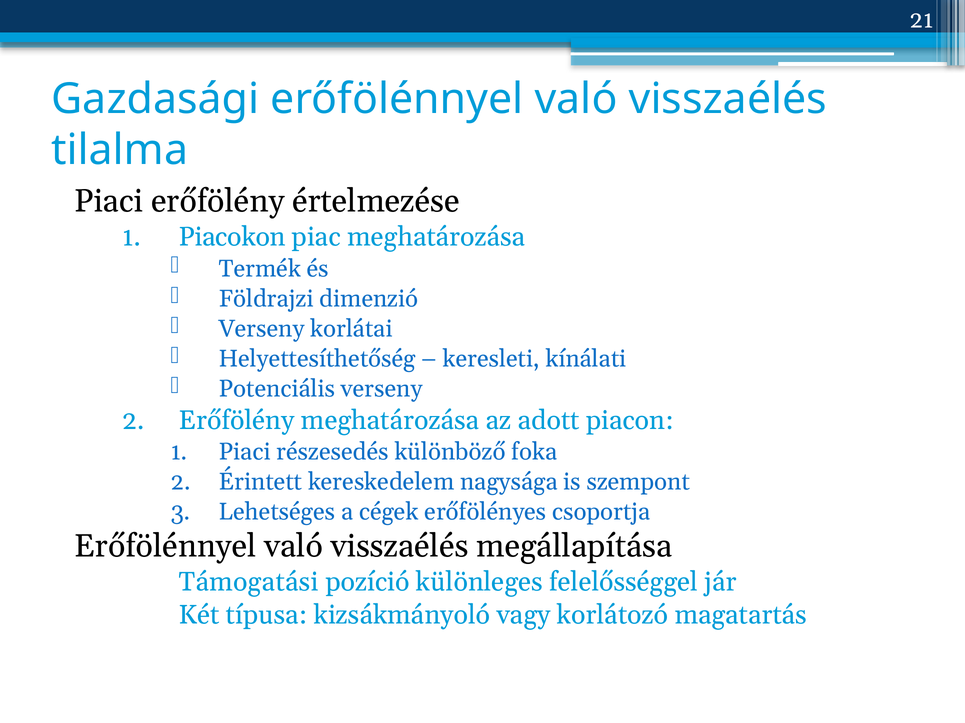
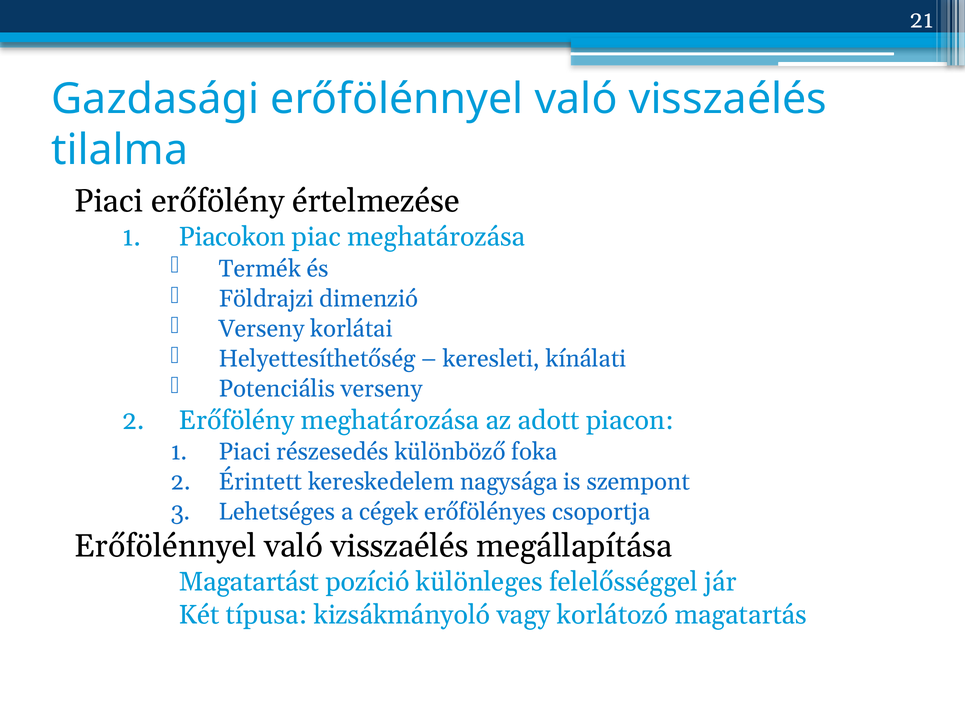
Támogatási: Támogatási -> Magatartást
